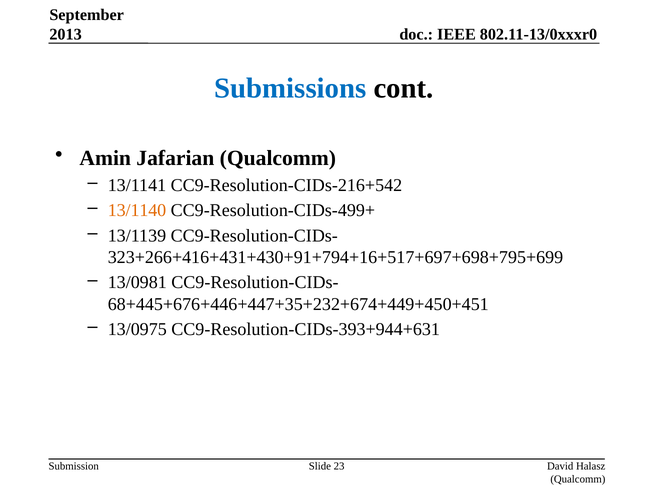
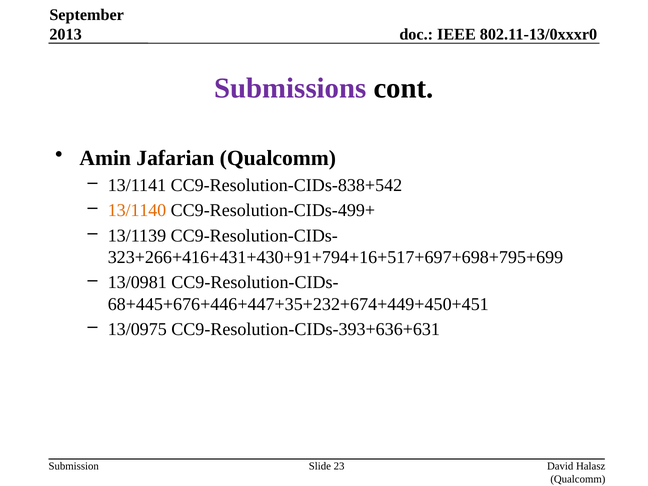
Submissions colour: blue -> purple
CC9-Resolution-CIDs-216+542: CC9-Resolution-CIDs-216+542 -> CC9-Resolution-CIDs-838+542
CC9-Resolution-CIDs-393+944+631: CC9-Resolution-CIDs-393+944+631 -> CC9-Resolution-CIDs-393+636+631
